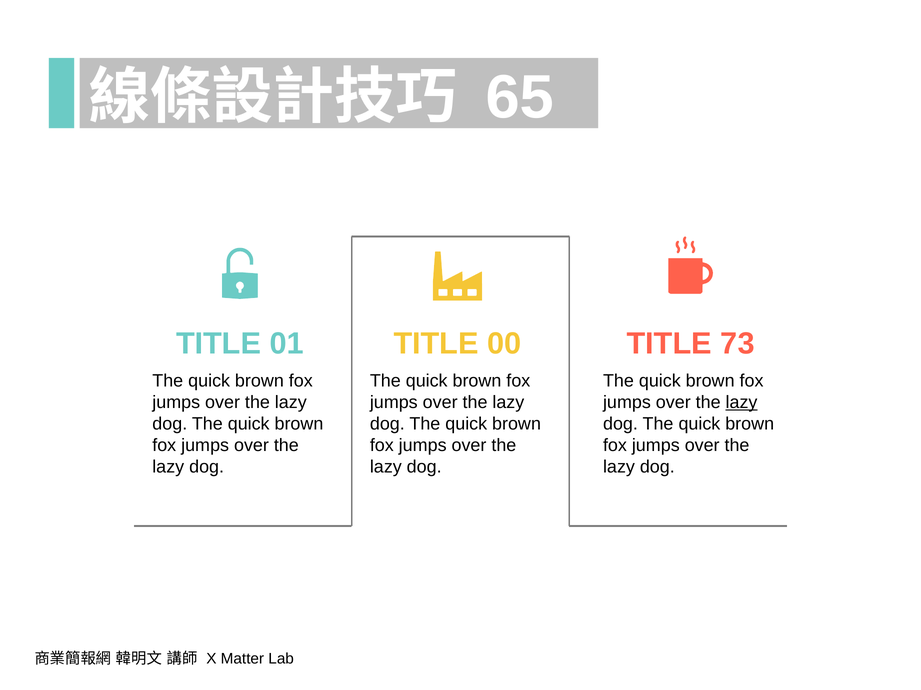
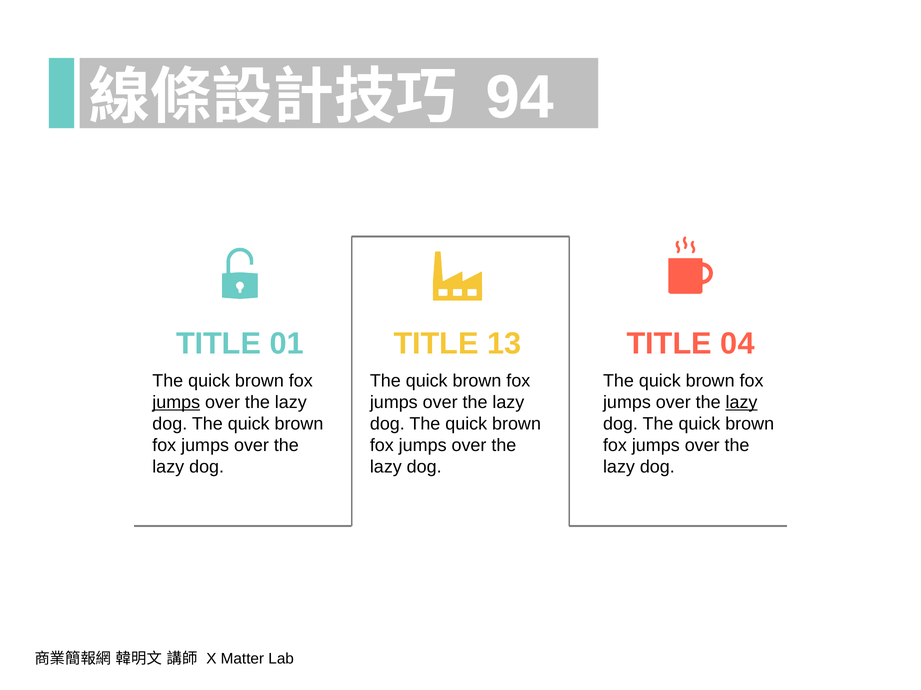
65: 65 -> 94
00: 00 -> 13
73: 73 -> 04
jumps at (176, 403) underline: none -> present
